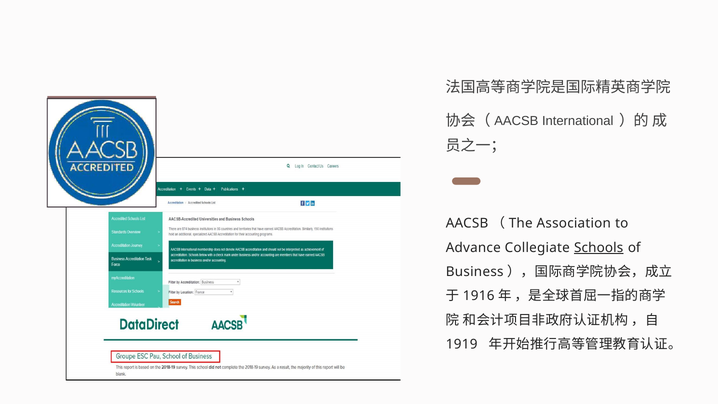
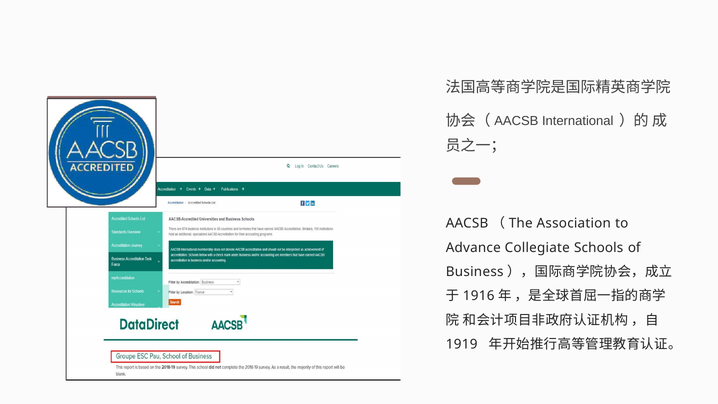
Schools underline: present -> none
